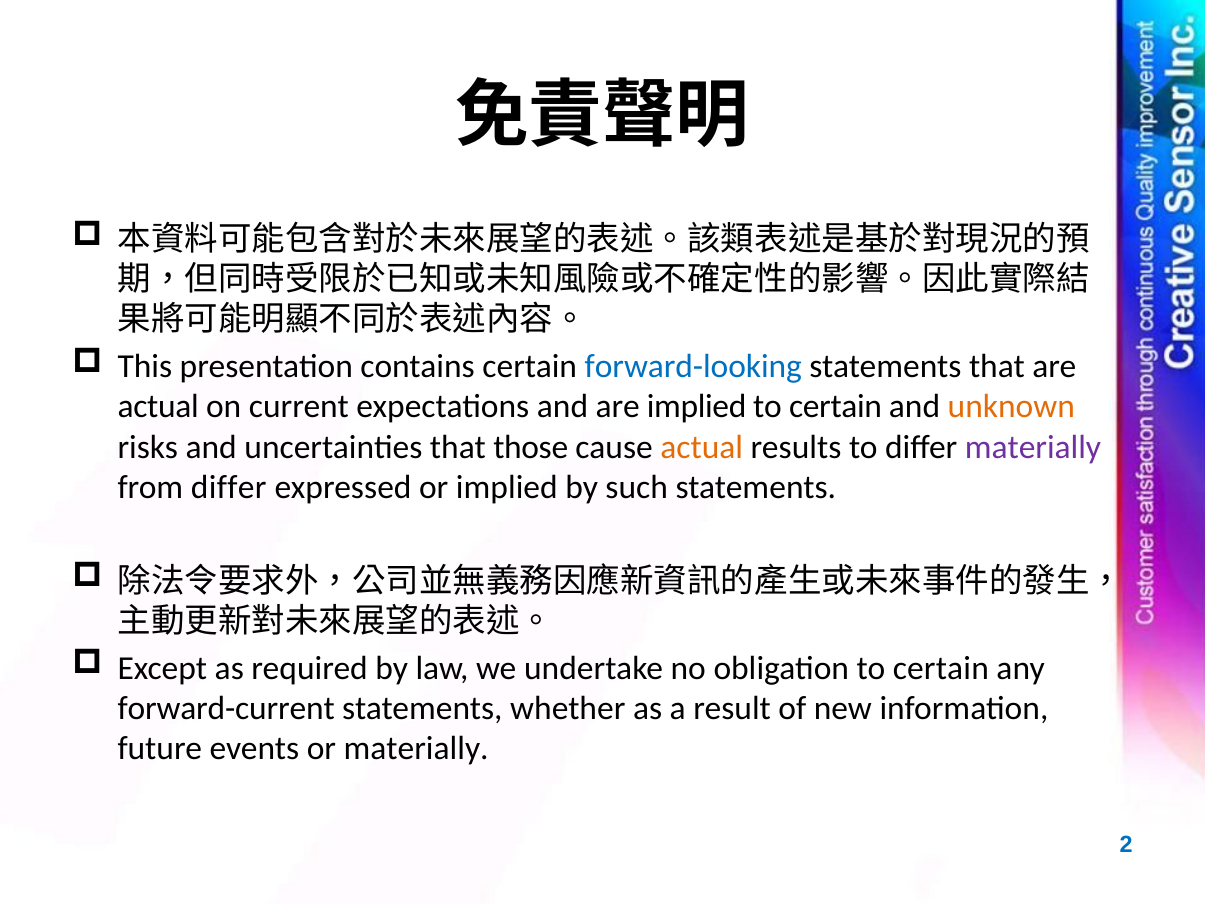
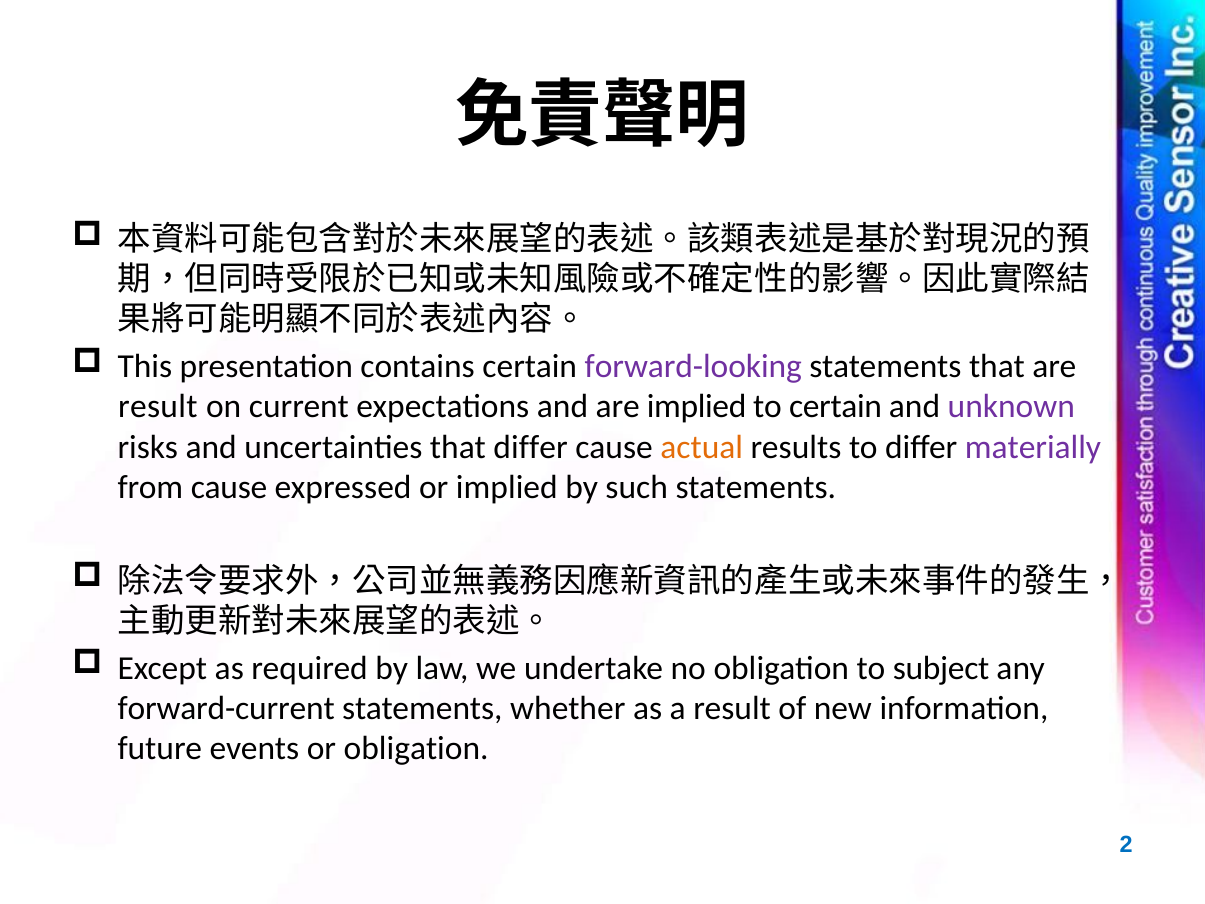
forward-looking colour: blue -> purple
actual at (158, 407): actual -> result
unknown colour: orange -> purple
that those: those -> differ
from differ: differ -> cause
obligation to certain: certain -> subject
or materially: materially -> obligation
